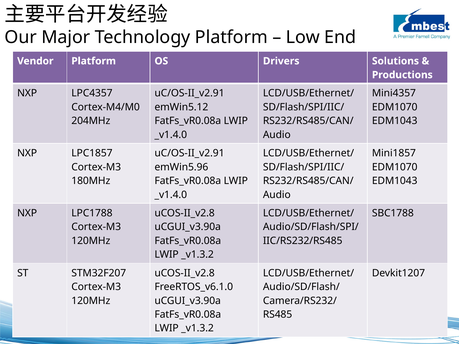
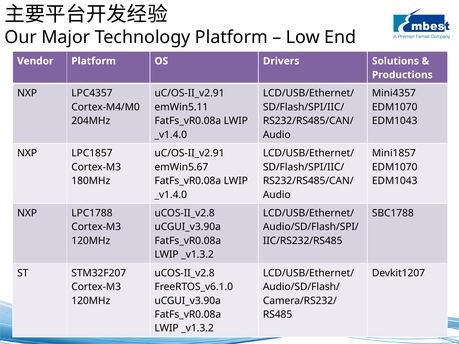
emWin5.12: emWin5.12 -> emWin5.11
emWin5.96: emWin5.96 -> emWin5.67
